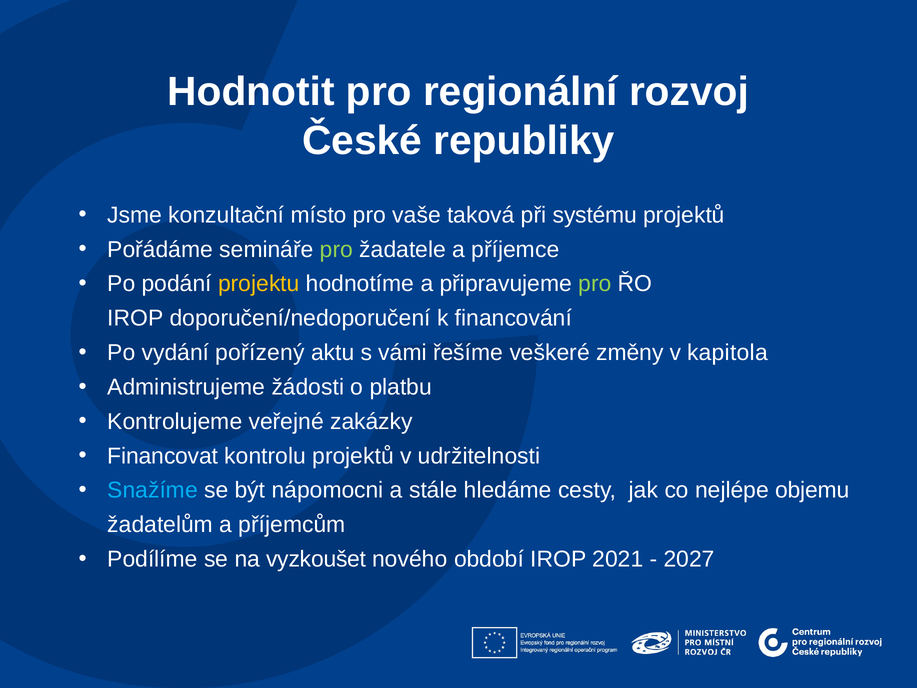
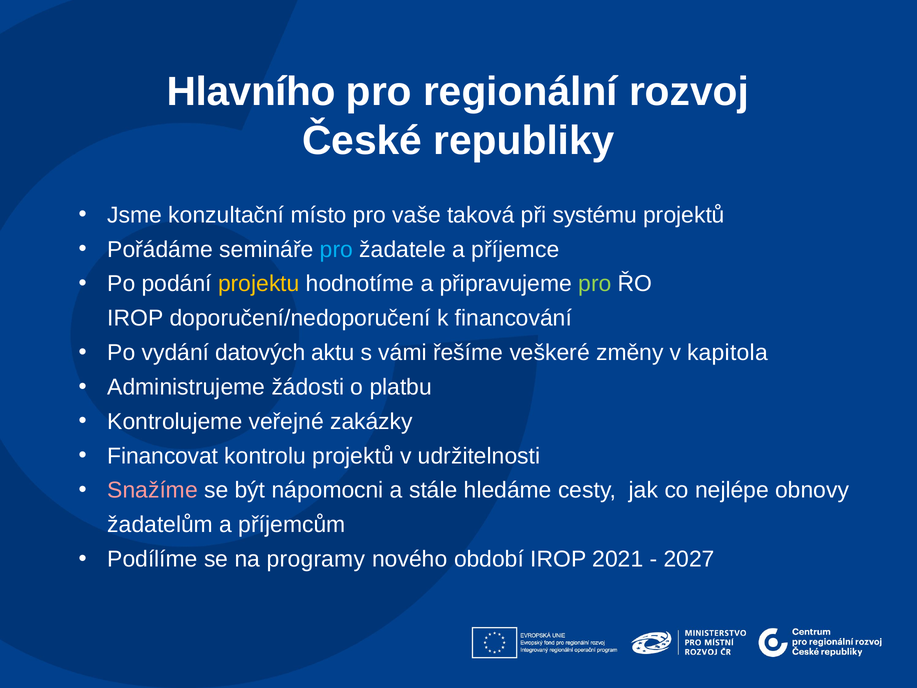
Hodnotit: Hodnotit -> Hlavního
pro at (337, 249) colour: light green -> light blue
pořízený: pořízený -> datových
Snažíme colour: light blue -> pink
objemu: objemu -> obnovy
vyzkoušet: vyzkoušet -> programy
